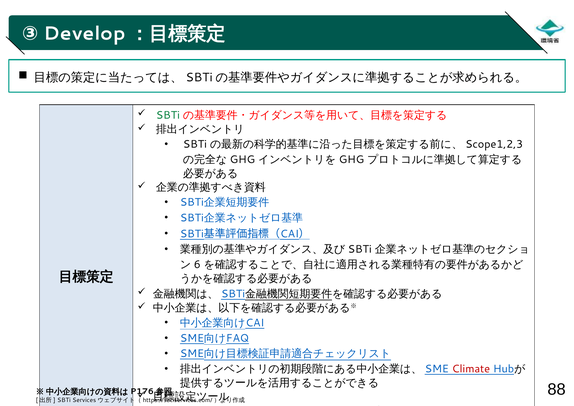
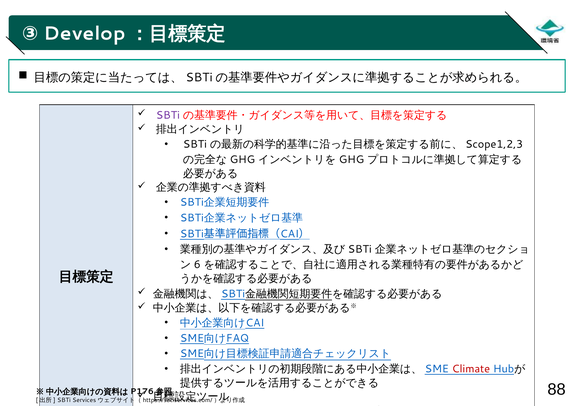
SBTi at (168, 115) colour: green -> purple
